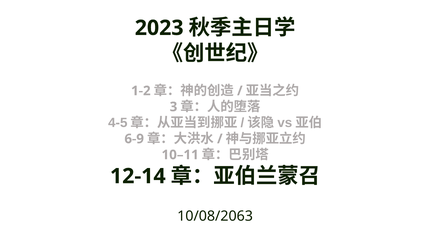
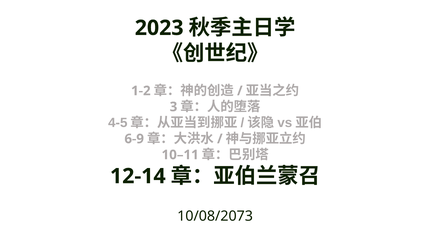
10/08/2063: 10/08/2063 -> 10/08/2073
